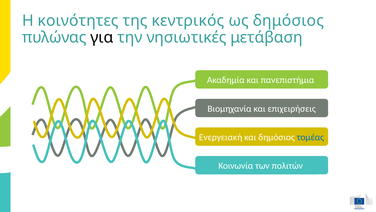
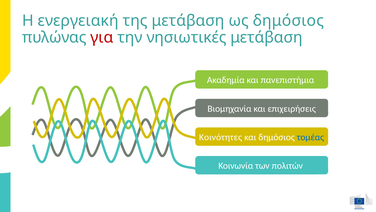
κοινότητες: κοινότητες -> ενεργειακή
της κεντρικός: κεντρικός -> μετάβαση
για colour: black -> red
Ενεργειακή: Ενεργειακή -> Κοινότητες
